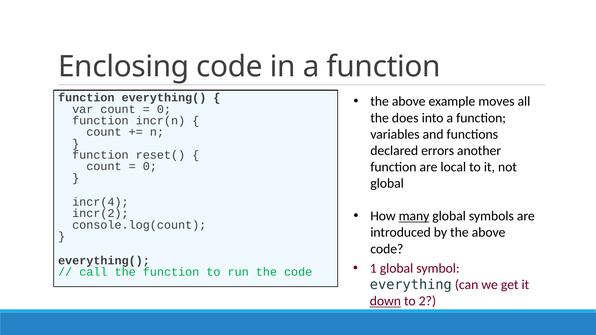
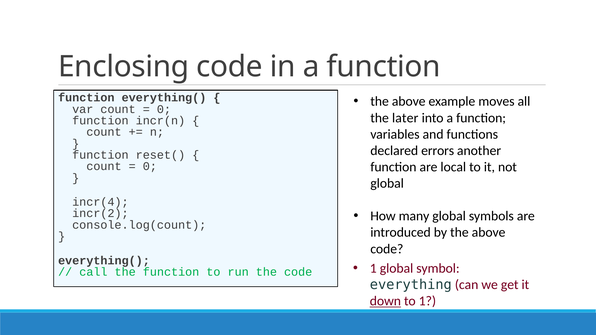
does: does -> later
many underline: present -> none
to 2: 2 -> 1
